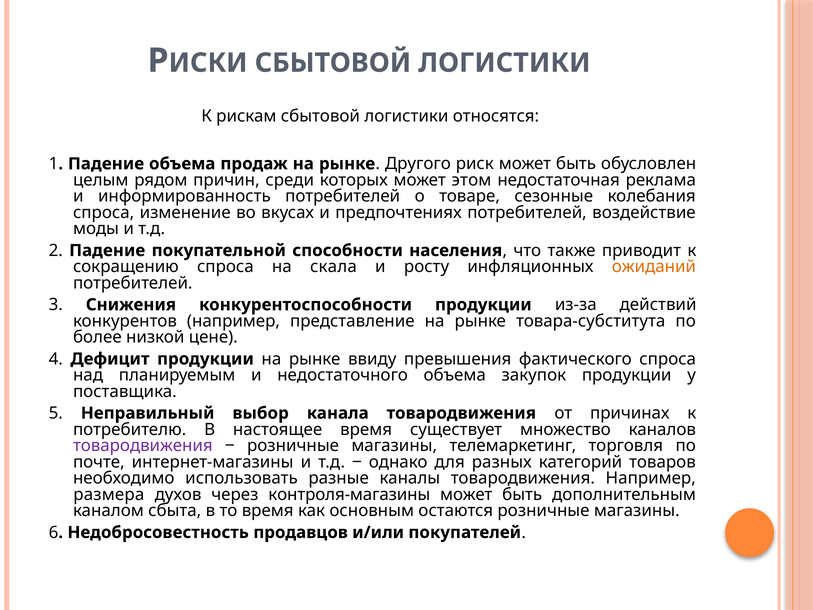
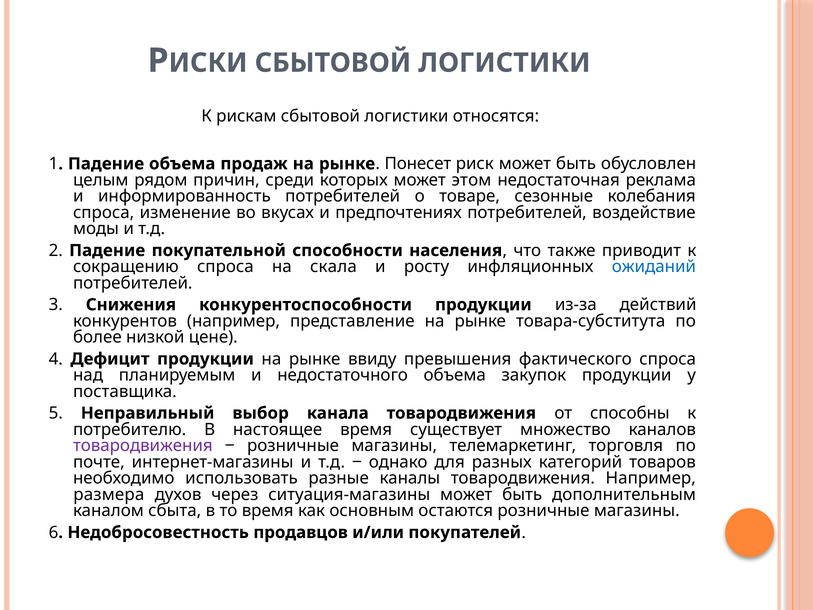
Другого: Другого -> Понесет
ожиданий colour: orange -> blue
причинах: причинах -> способны
контроля-магазины: контроля-магазины -> ситуация-магазины
